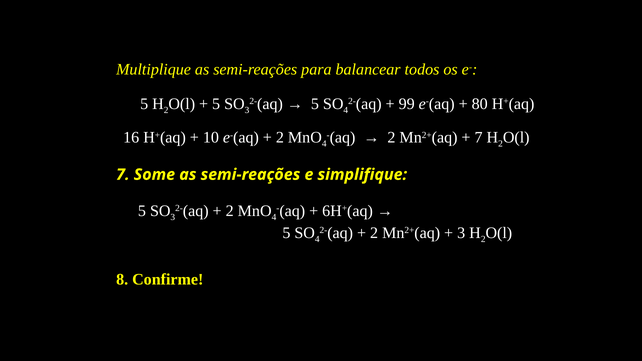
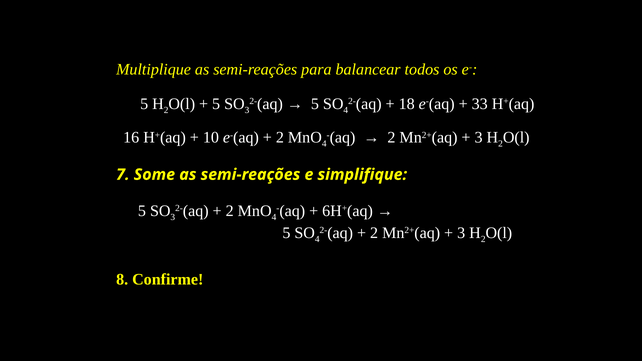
99: 99 -> 18
80: 80 -> 33
7 at (479, 138): 7 -> 3
